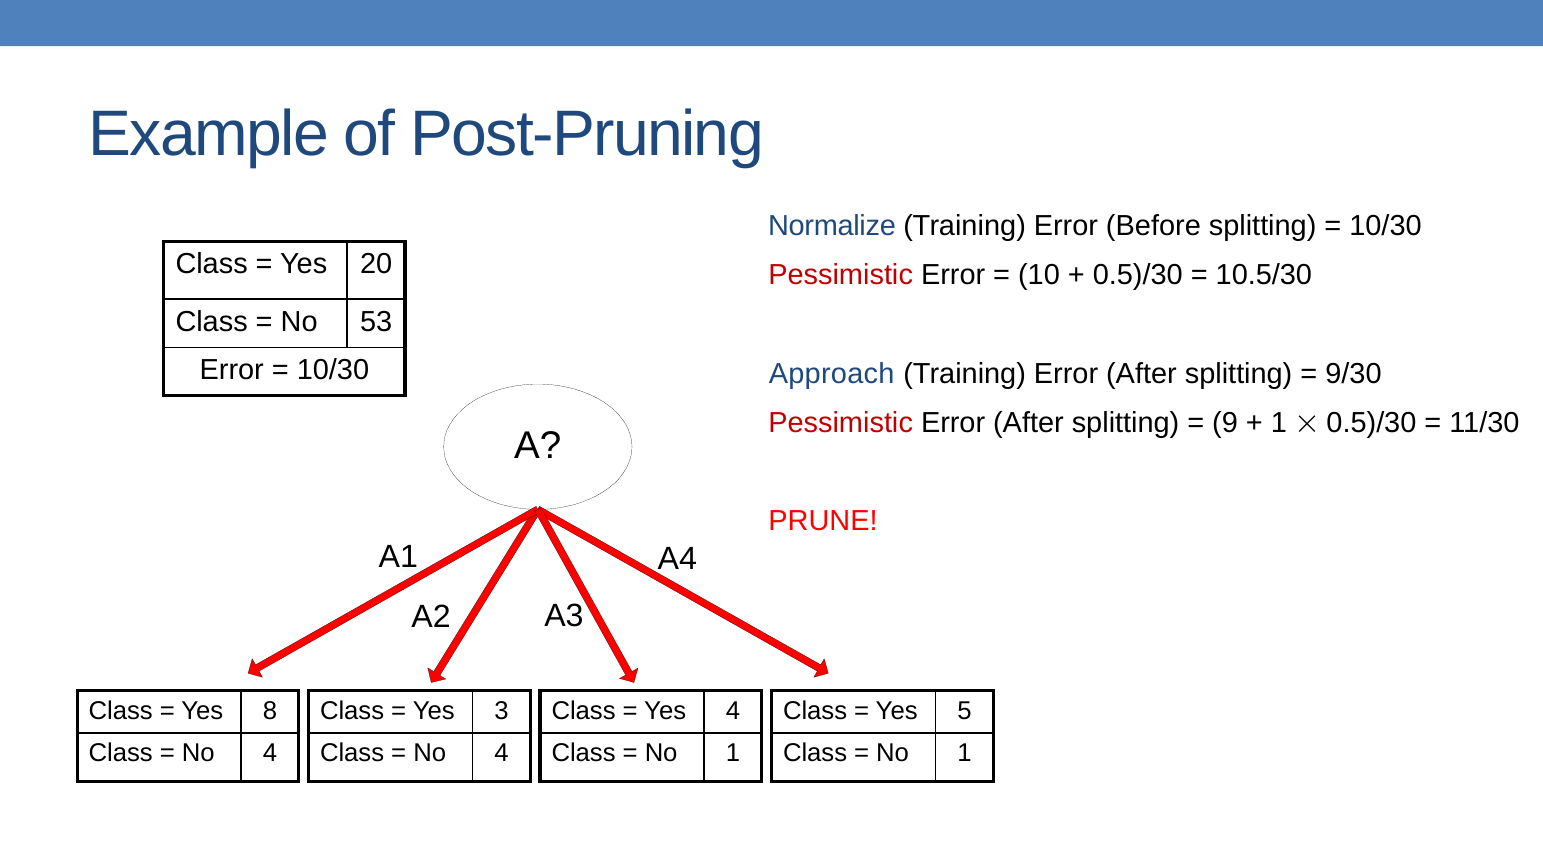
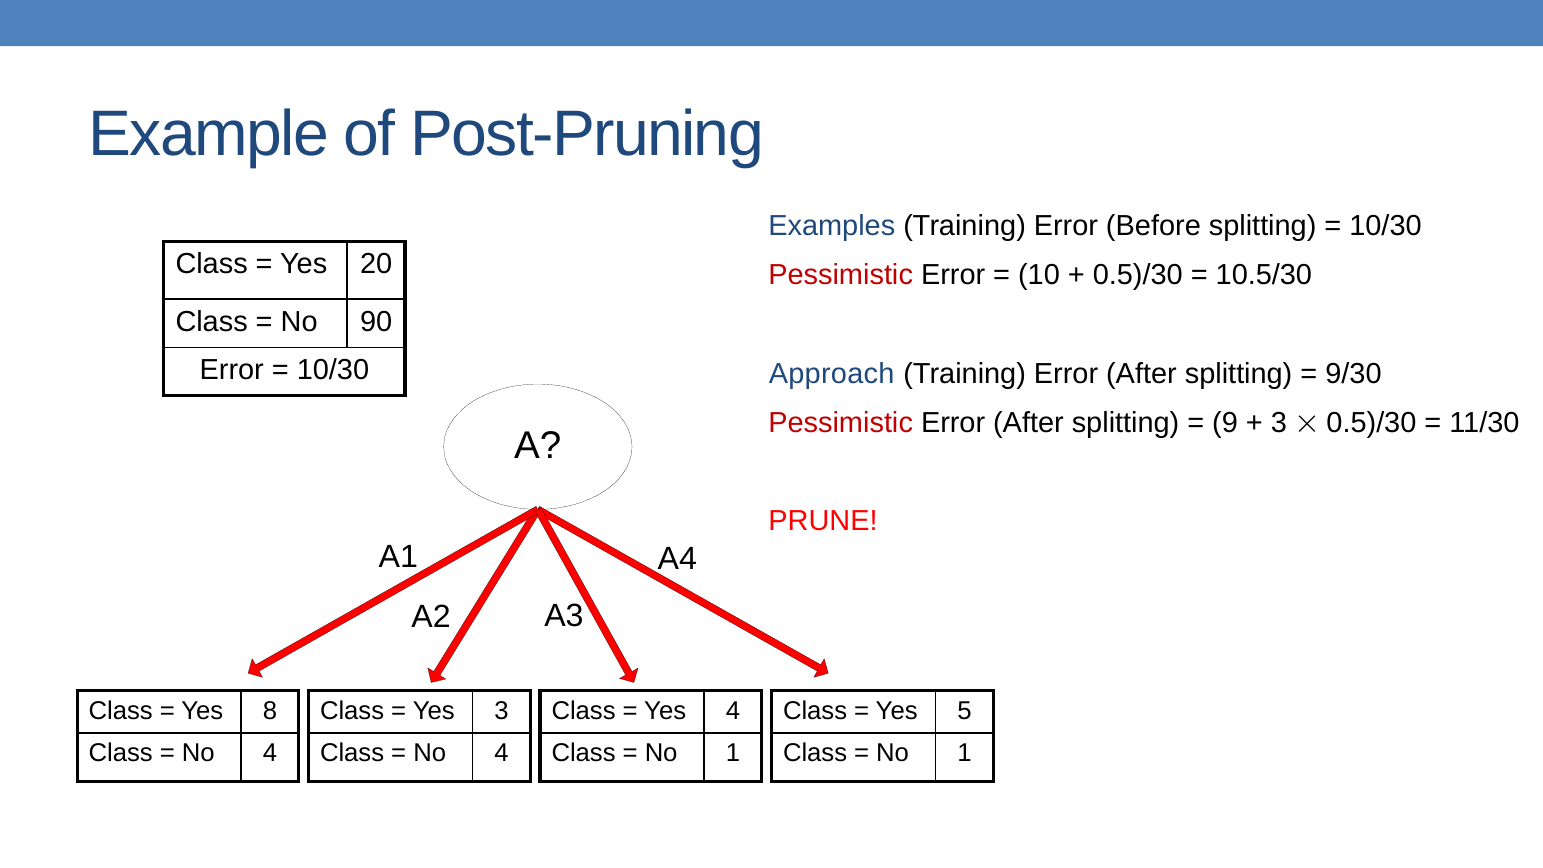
Normalize: Normalize -> Examples
53: 53 -> 90
1 at (1279, 423): 1 -> 3
